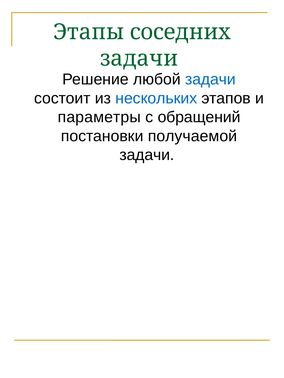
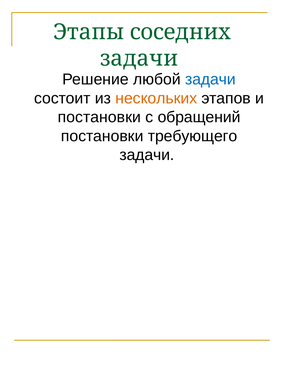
нескольких colour: blue -> orange
параметры at (99, 117): параметры -> постановки
получаемой: получаемой -> требующего
